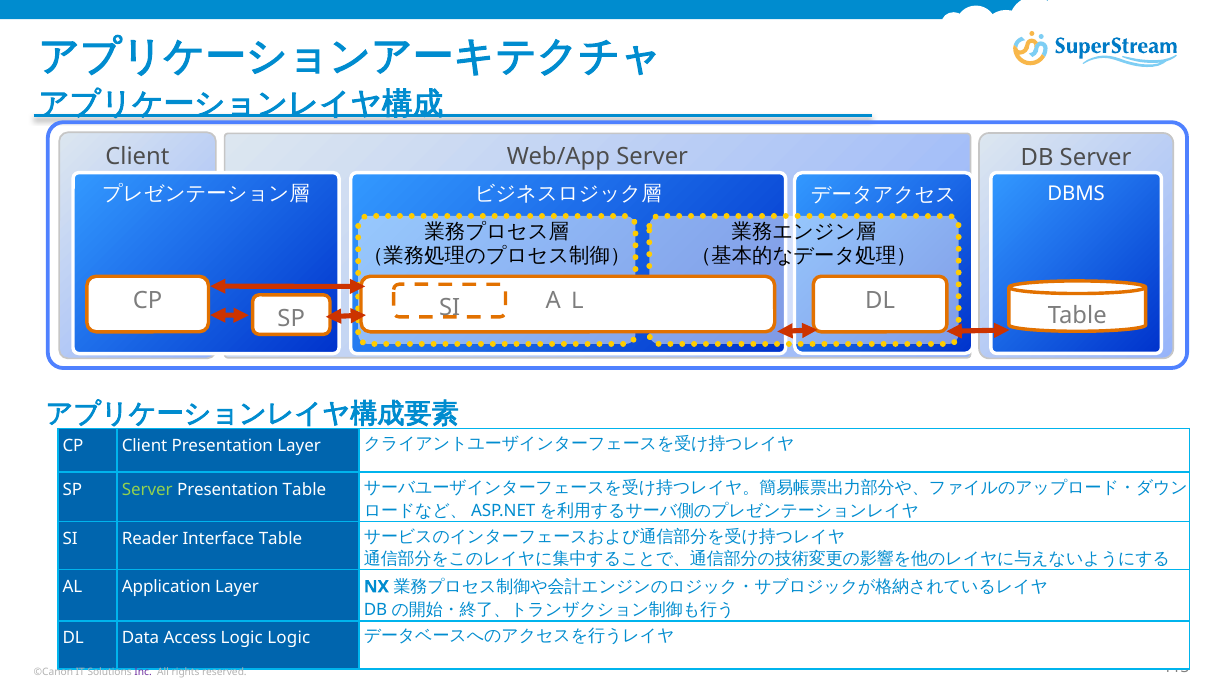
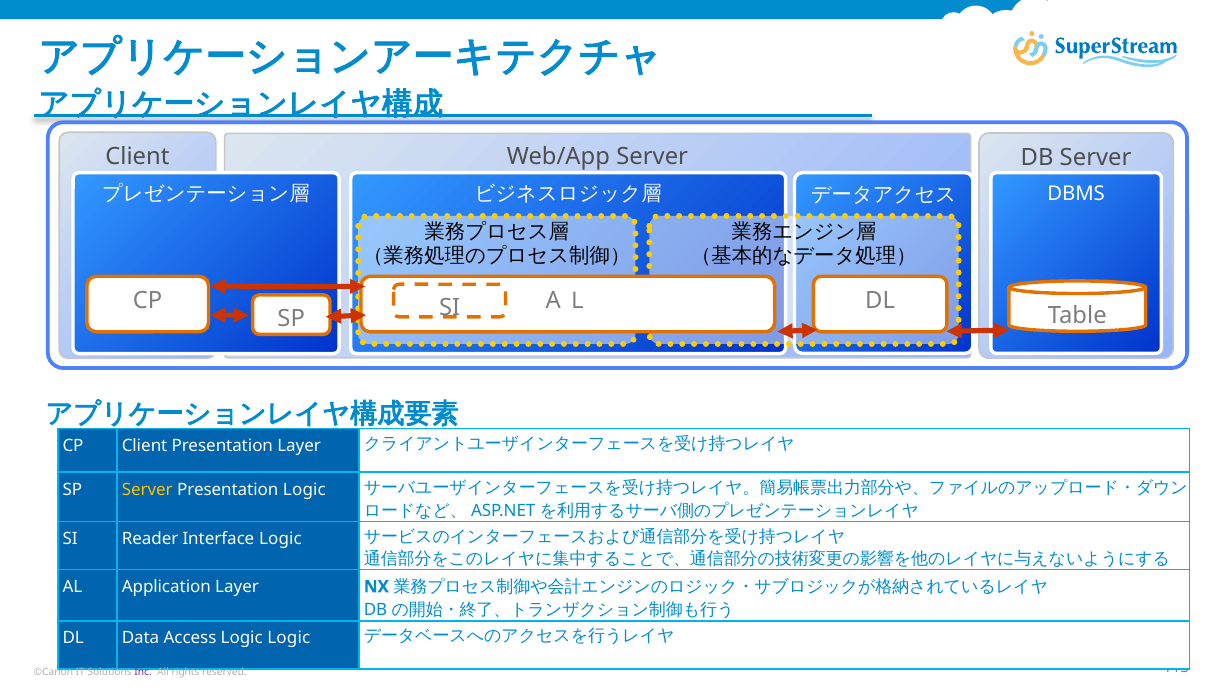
Server at (147, 489) colour: light green -> yellow
Presentation Table: Table -> Logic
Interface Table: Table -> Logic
